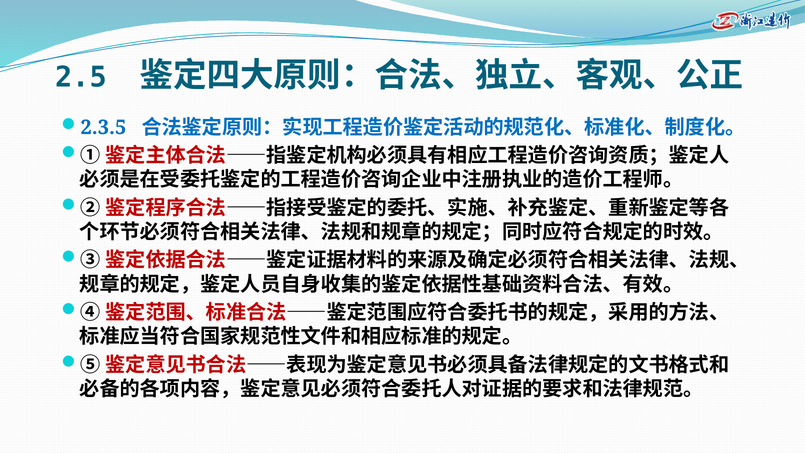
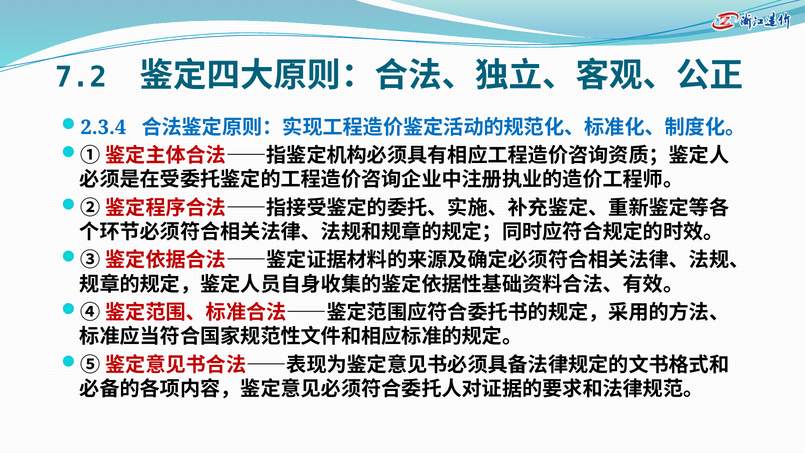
2.5: 2.5 -> 7.2
2.3.5: 2.3.5 -> 2.3.4
